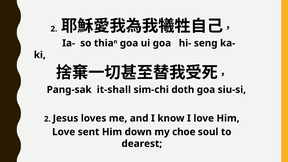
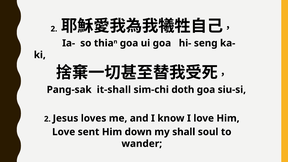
choe: choe -> shall
dearest: dearest -> wander
